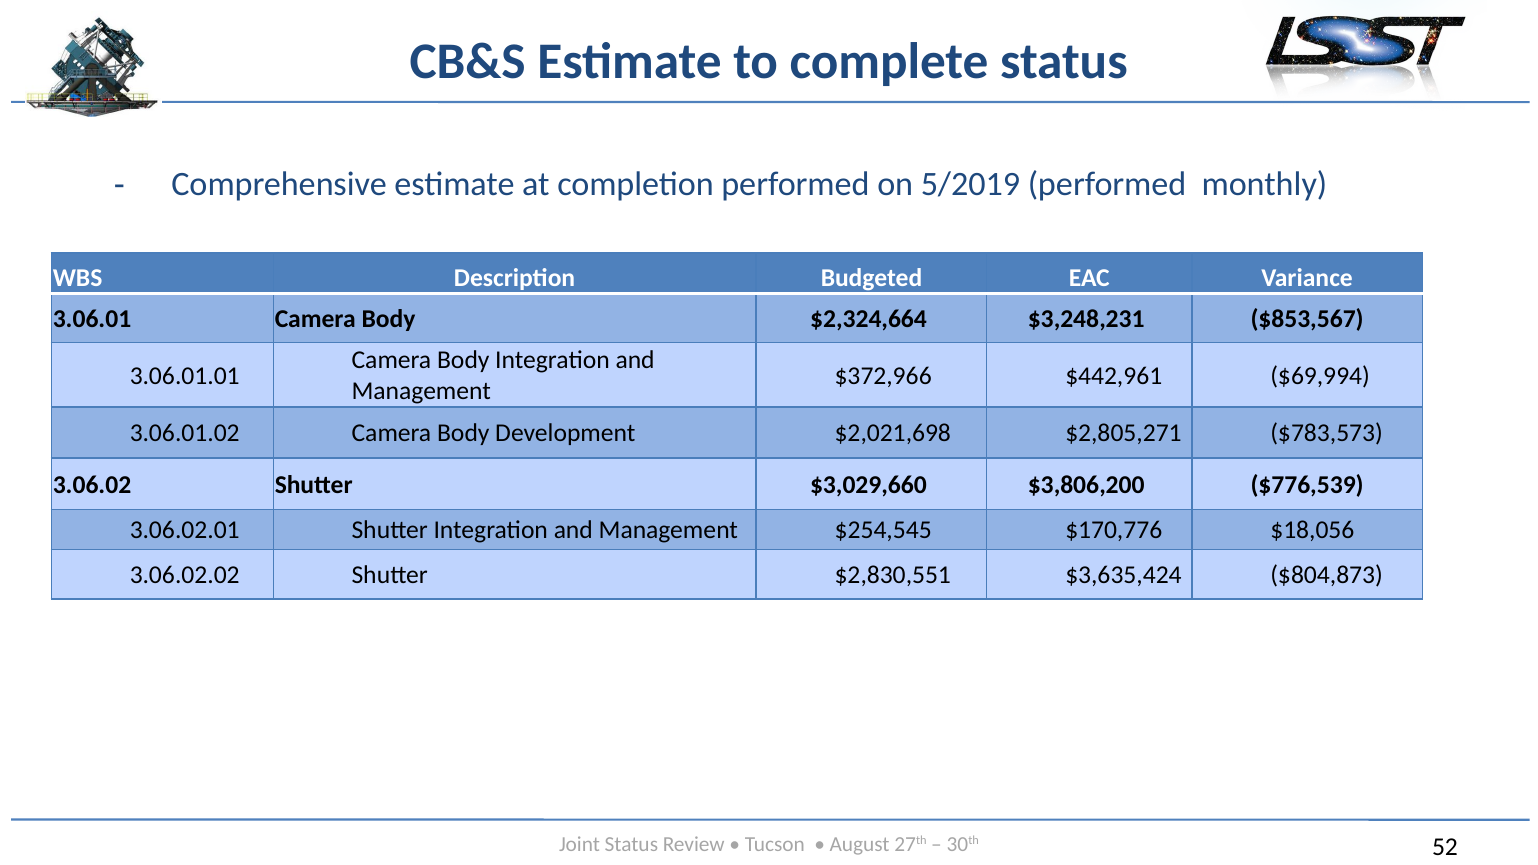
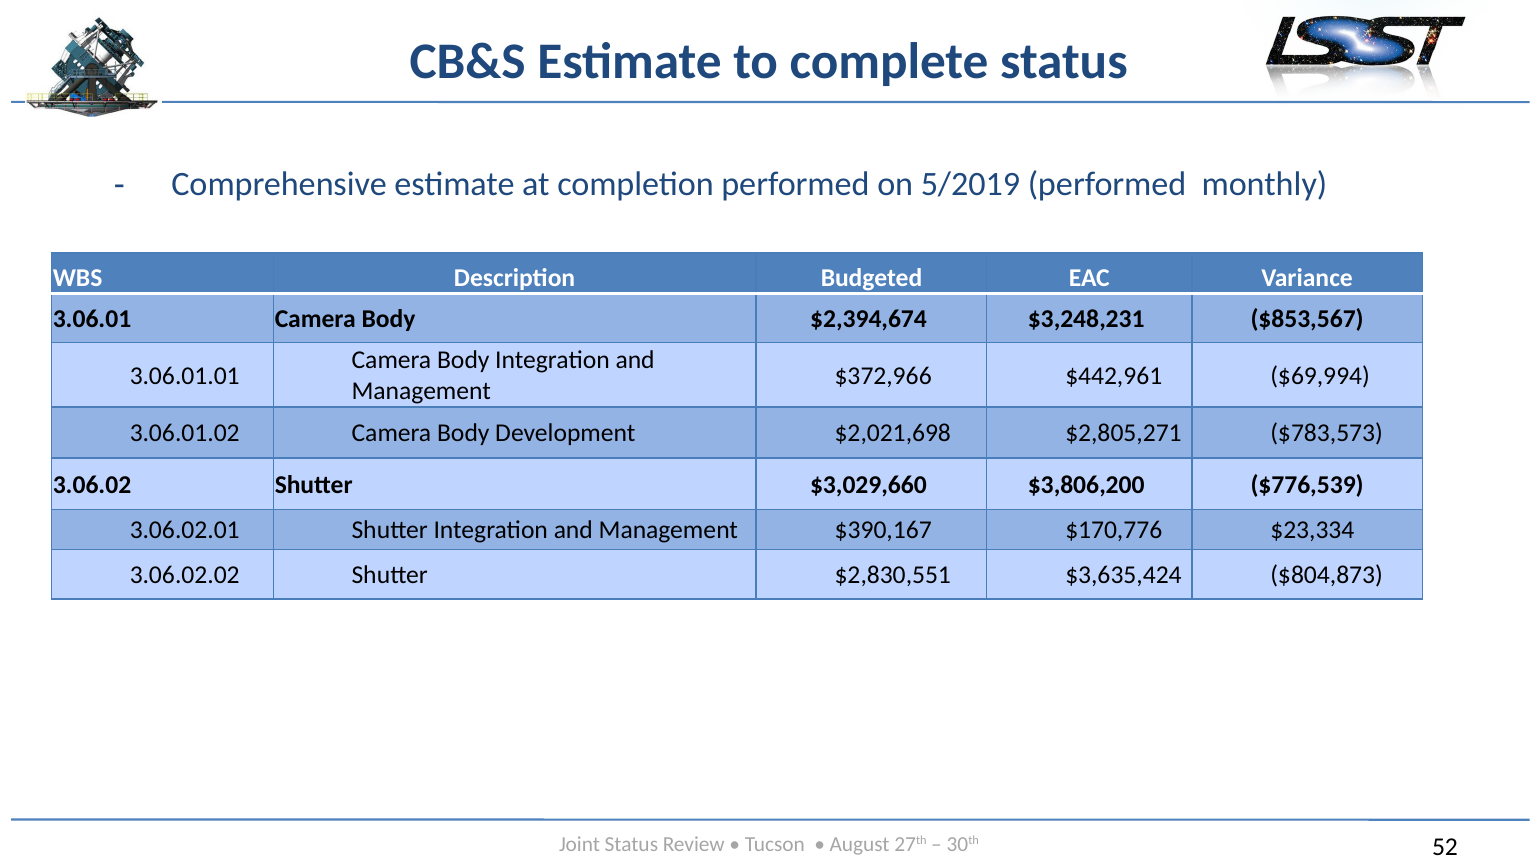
$2,324,664: $2,324,664 -> $2,394,674
$254,545: $254,545 -> $390,167
$18,056: $18,056 -> $23,334
